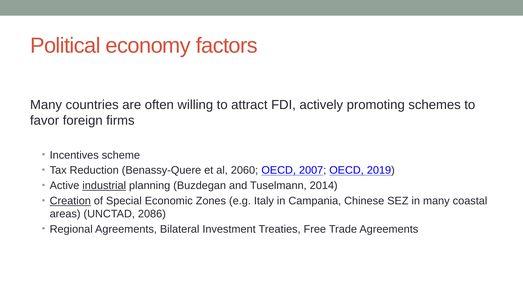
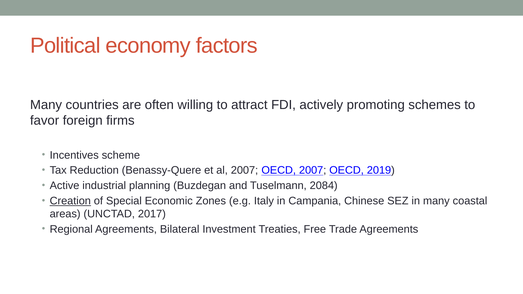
al 2060: 2060 -> 2007
industrial underline: present -> none
2014: 2014 -> 2084
2086: 2086 -> 2017
